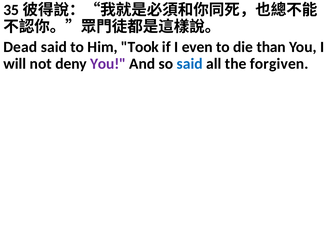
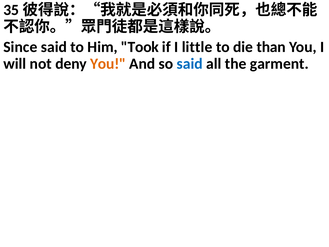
Dead: Dead -> Since
even: even -> little
You at (108, 64) colour: purple -> orange
forgiven: forgiven -> garment
